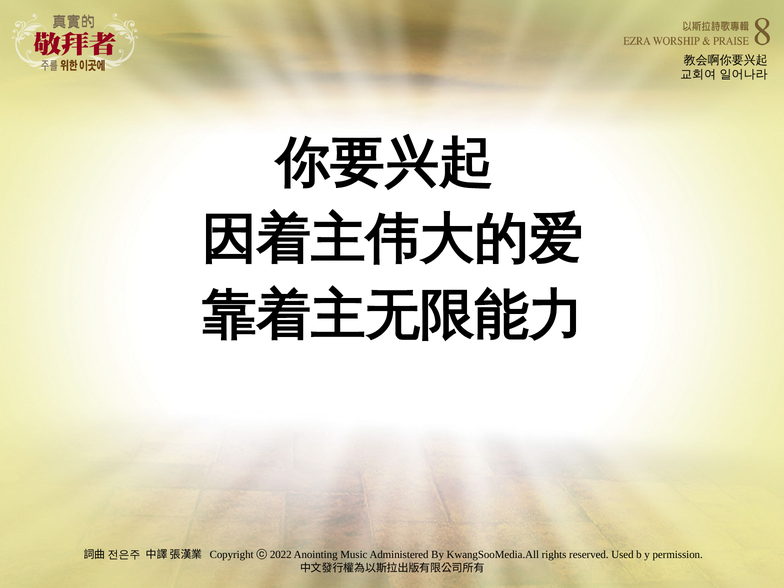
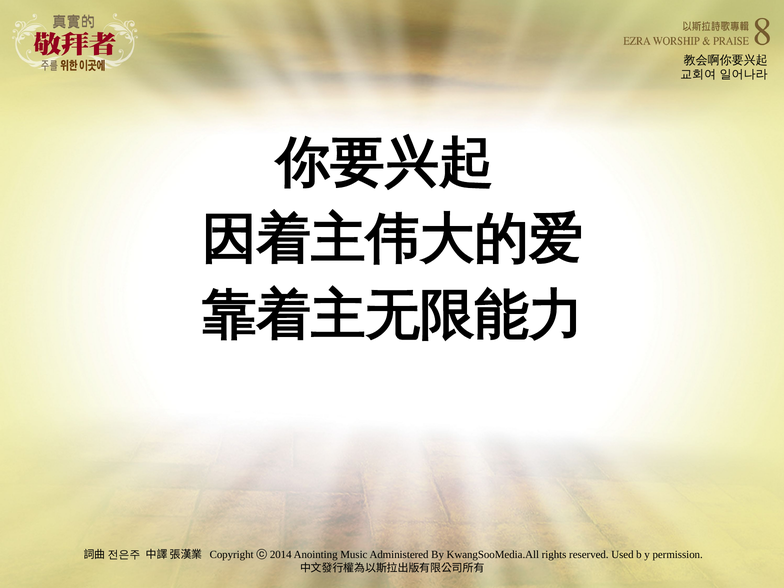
2022: 2022 -> 2014
